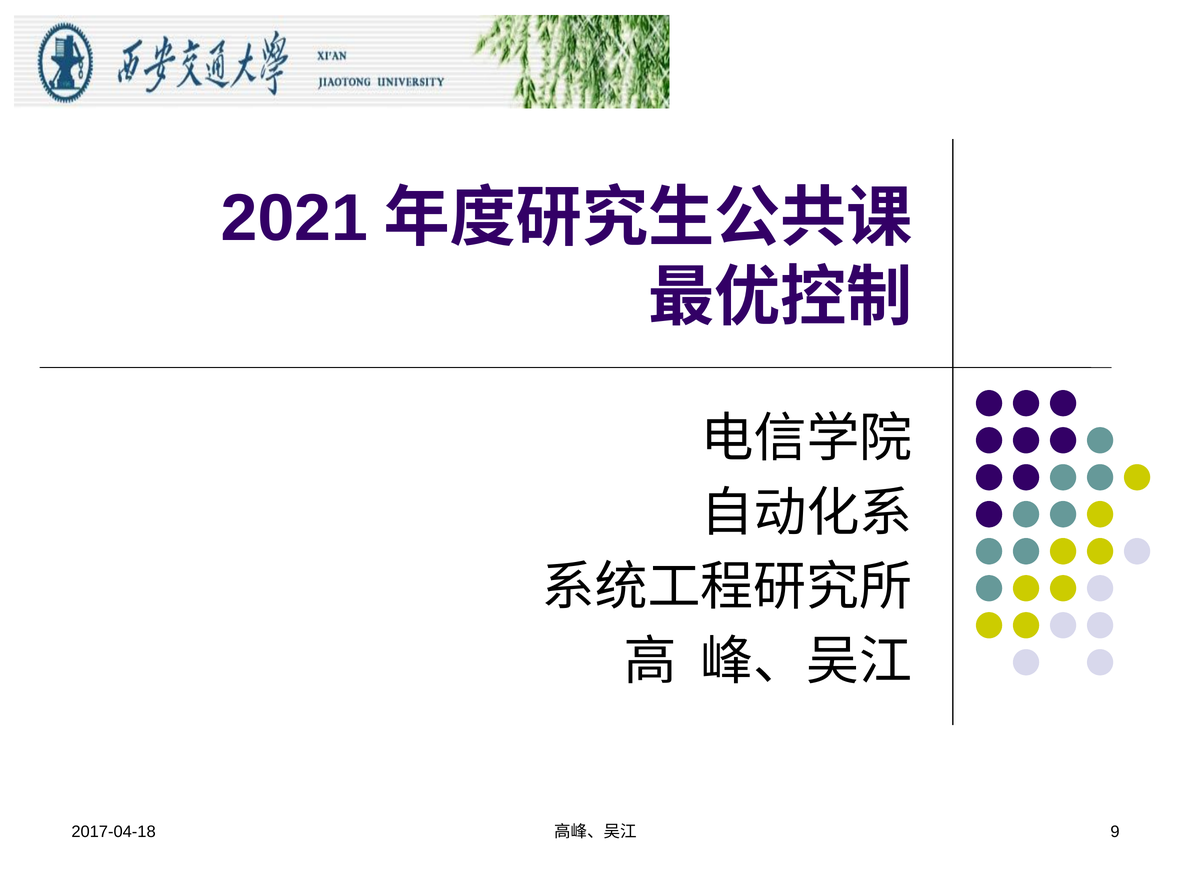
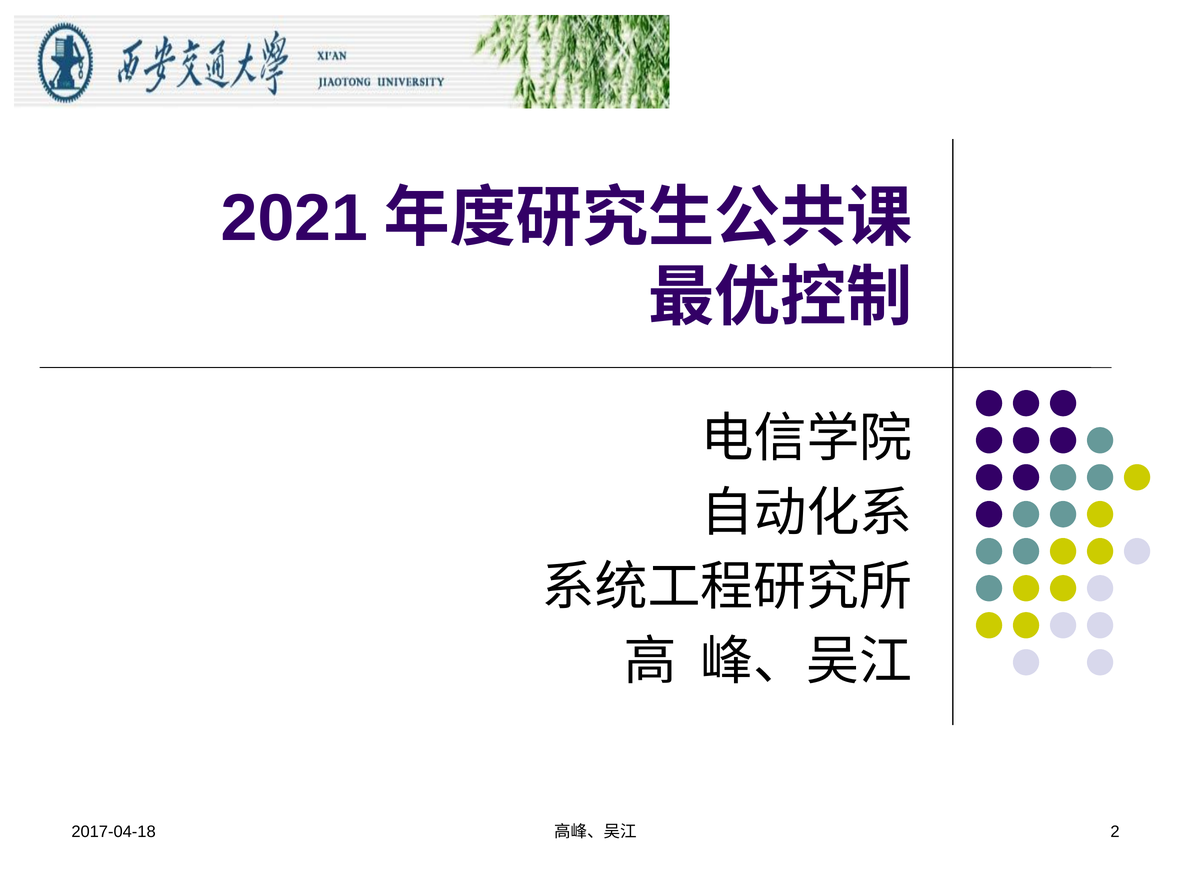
9: 9 -> 2
